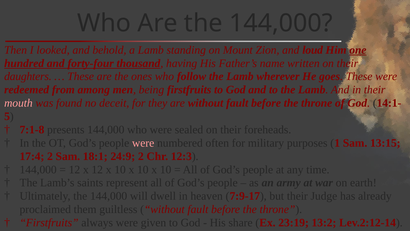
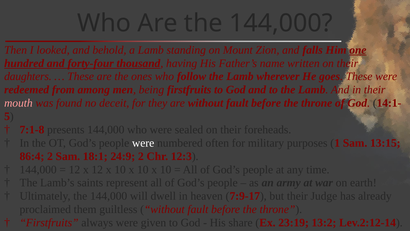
loud: loud -> falls
were at (143, 143) colour: pink -> white
17:4: 17:4 -> 86:4
